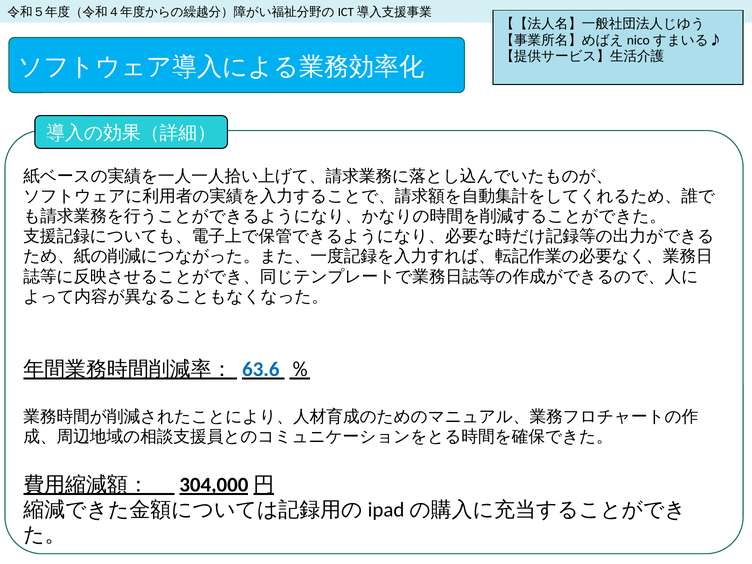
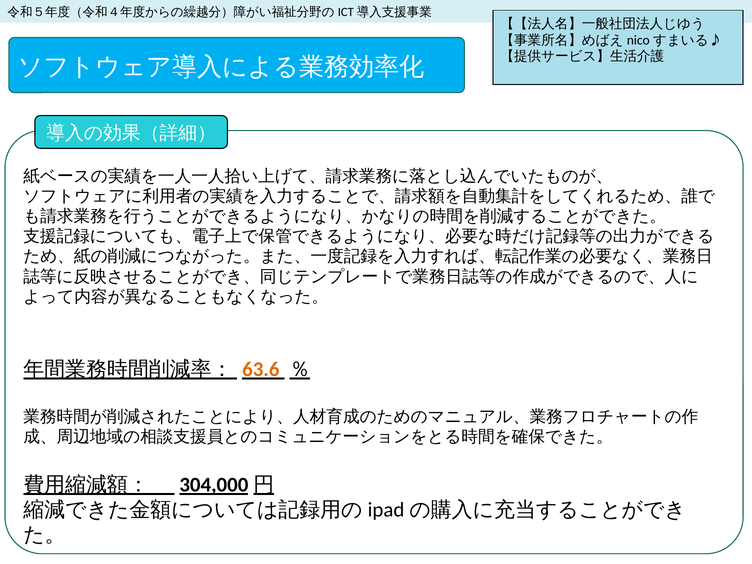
63.6 colour: blue -> orange
